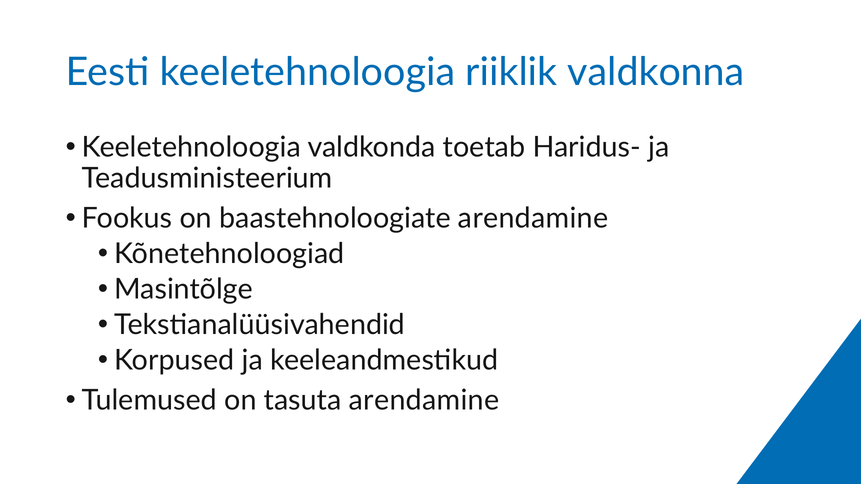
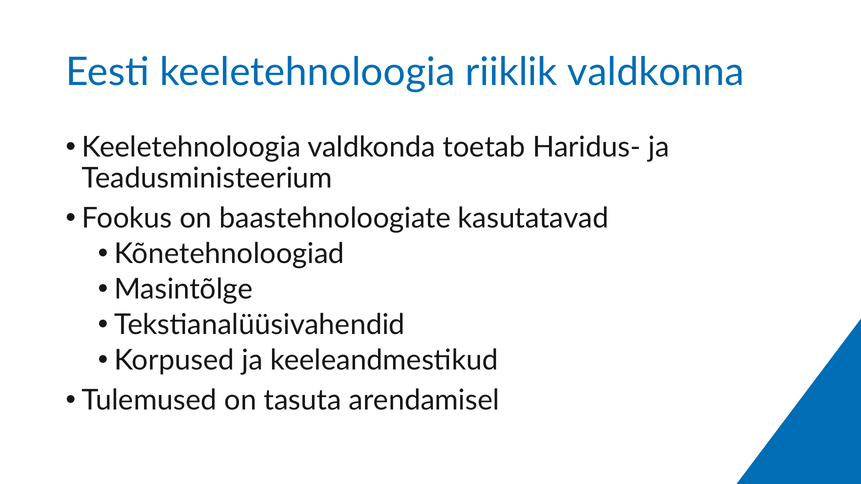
baastehnoloogiate arendamine: arendamine -> kasutatavad
tasuta arendamine: arendamine -> arendamisel
